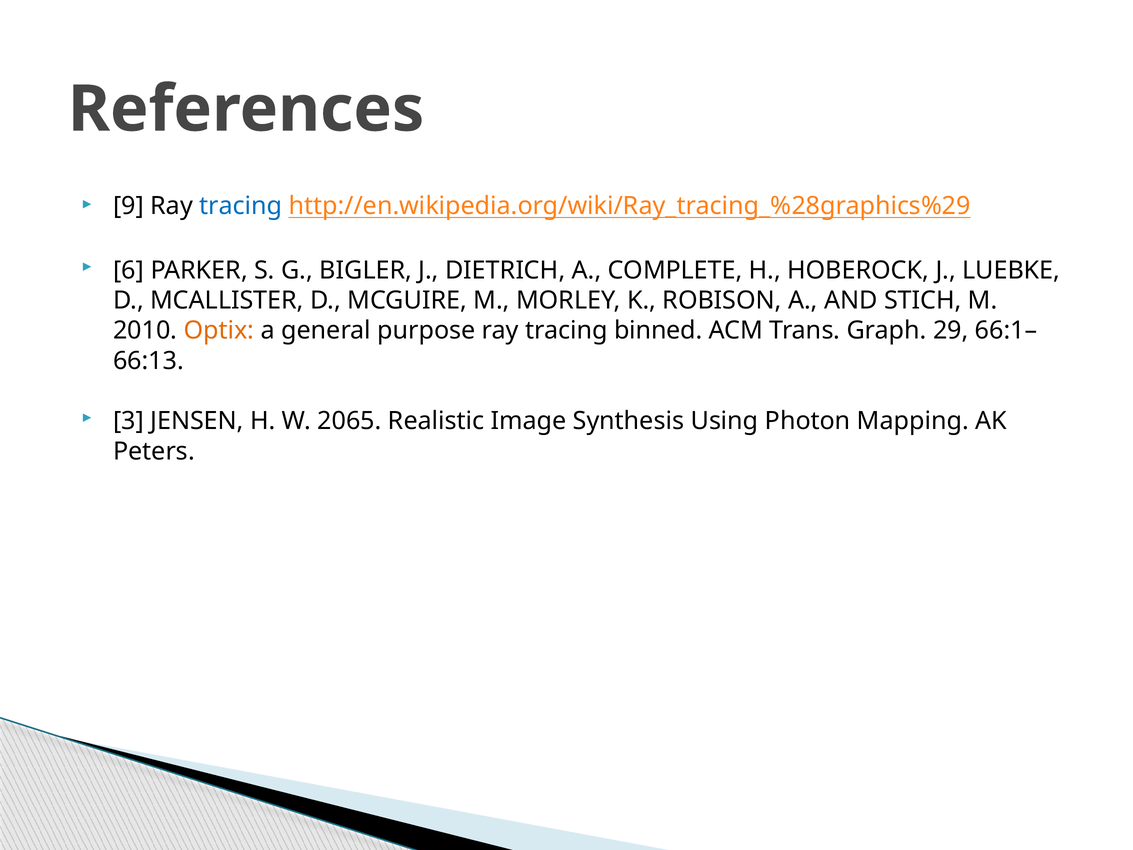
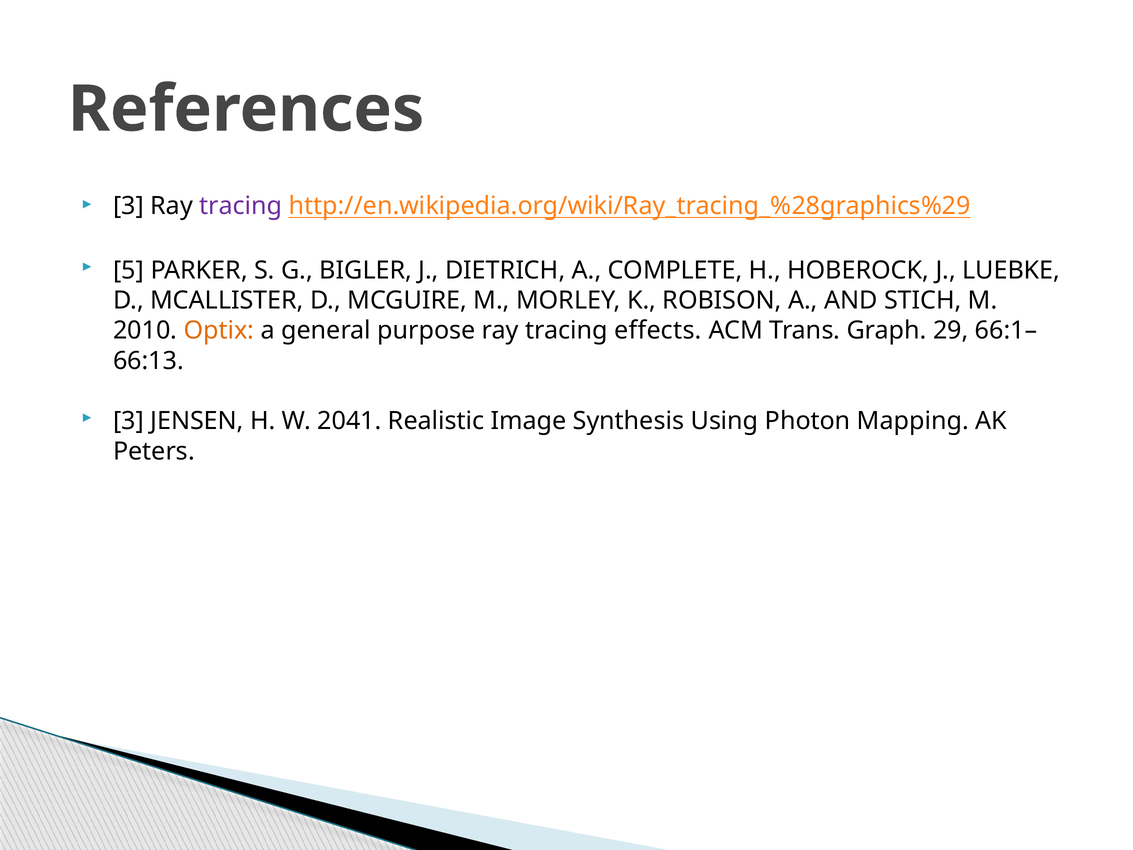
9 at (129, 206): 9 -> 3
tracing at (241, 206) colour: blue -> purple
6: 6 -> 5
binned: binned -> effects
2065: 2065 -> 2041
